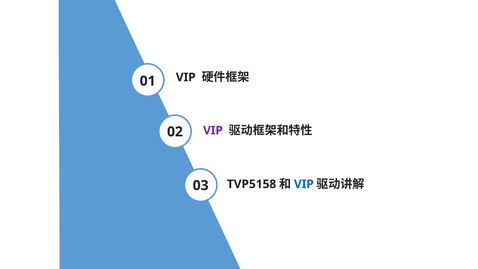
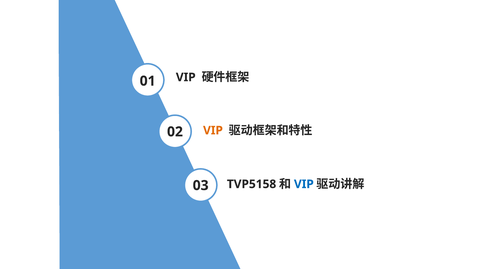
VIP at (213, 130) colour: purple -> orange
